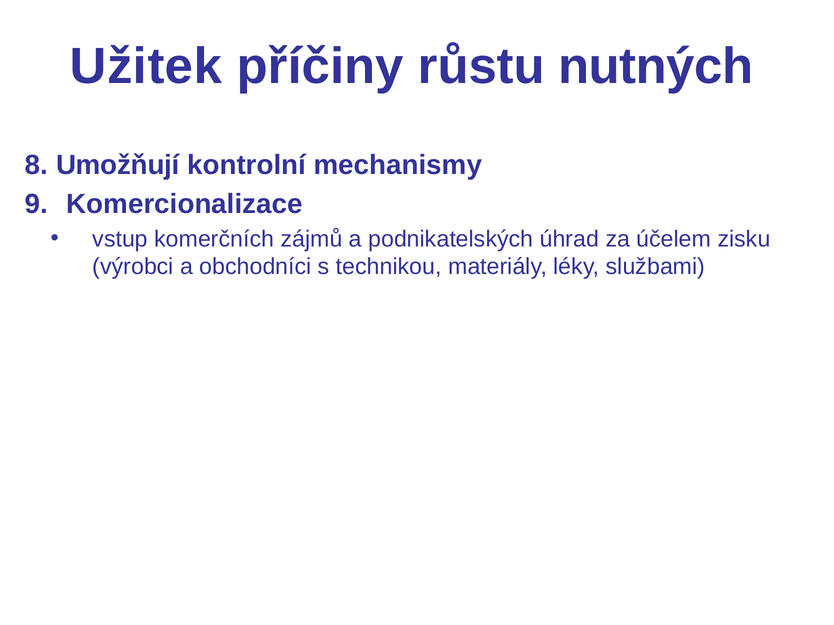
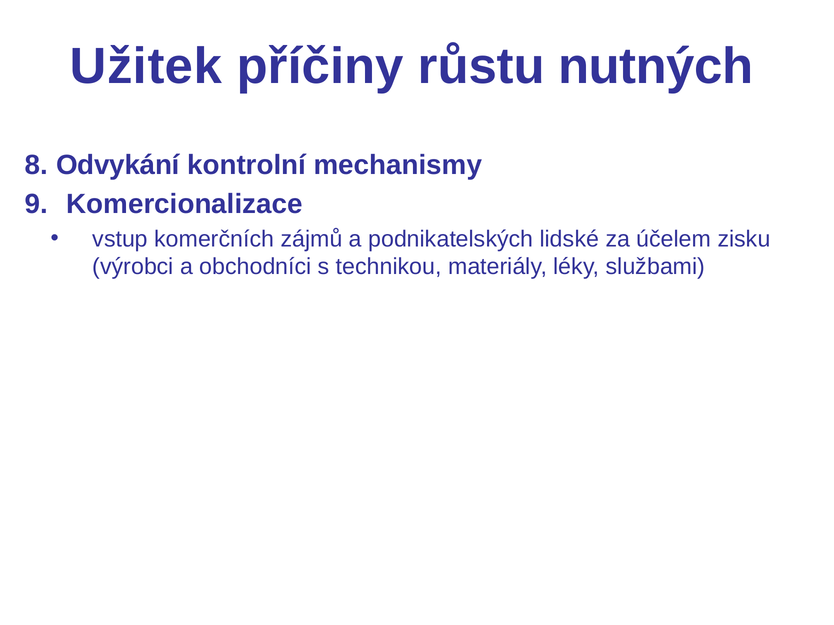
Umožňují: Umožňují -> Odvykání
úhrad: úhrad -> lidské
